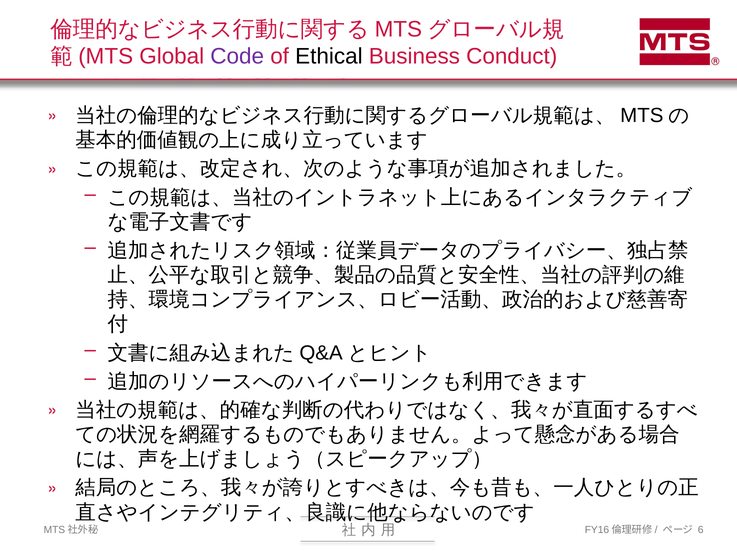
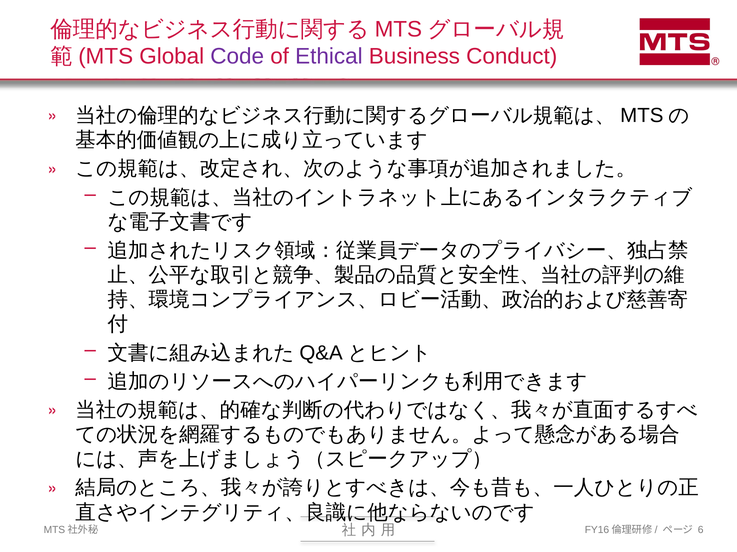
Ethical colour: black -> purple
